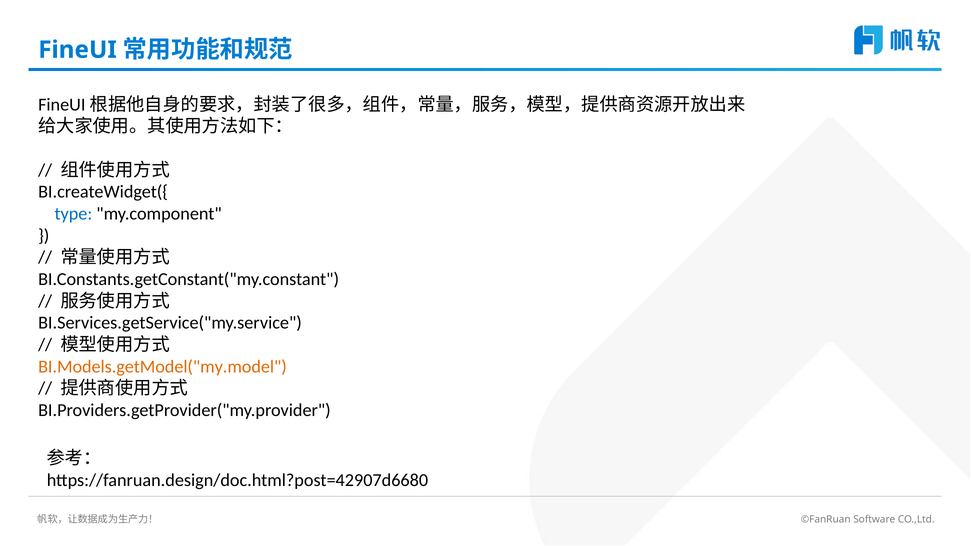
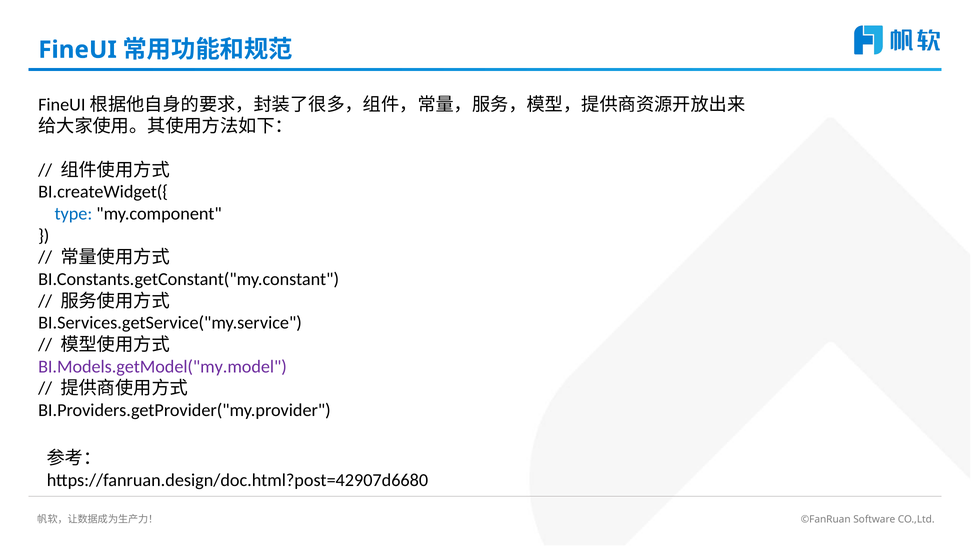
BI.Models.getModel("my.model colour: orange -> purple
